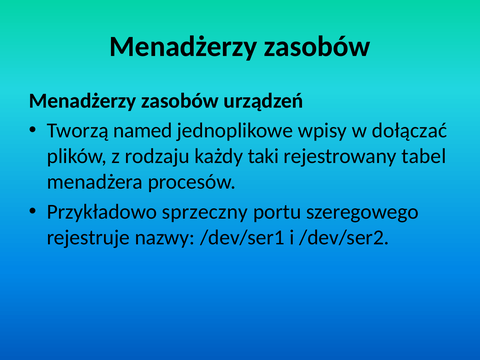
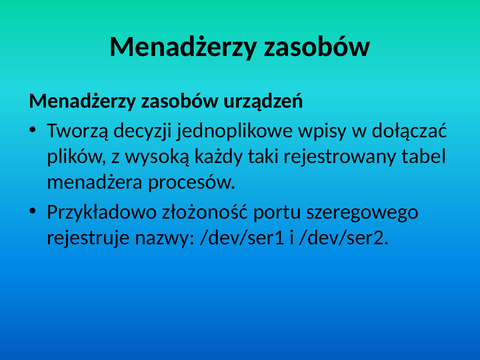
named: named -> decyzji
rodzaju: rodzaju -> wysoką
sprzeczny: sprzeczny -> złożoność
